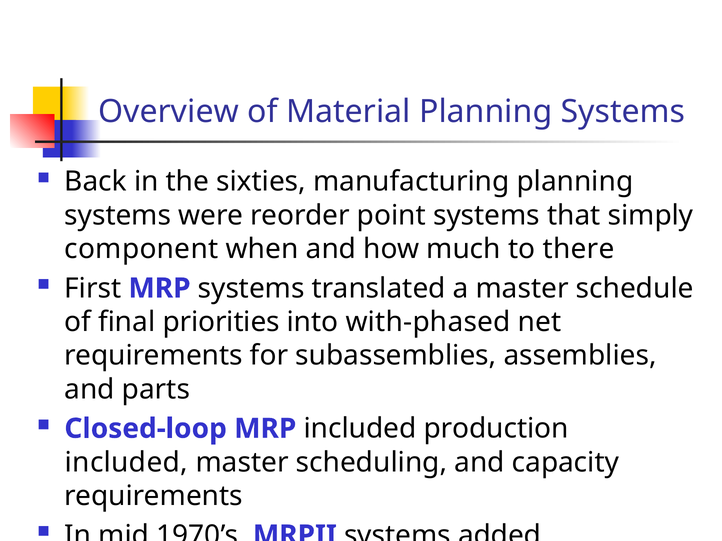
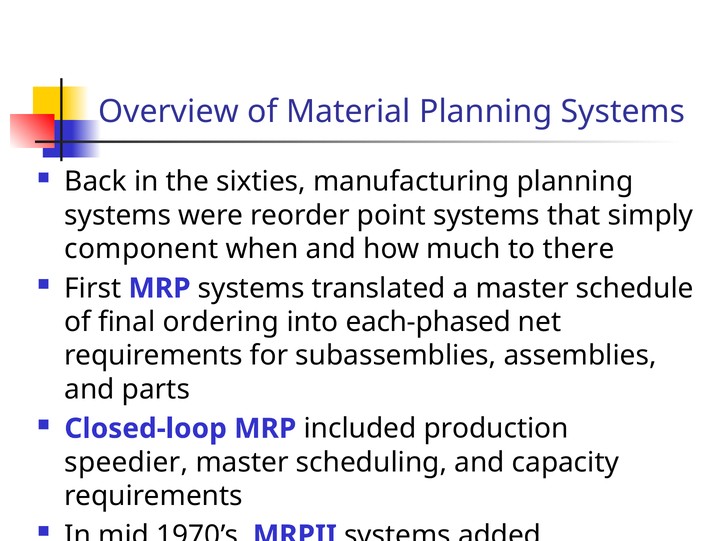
priorities: priorities -> ordering
with-phased: with-phased -> each-phased
included at (126, 463): included -> speedier
